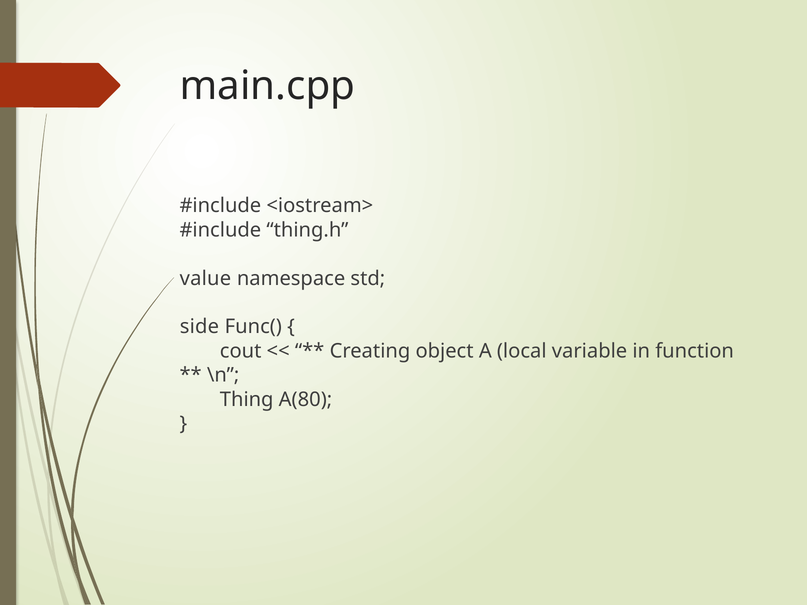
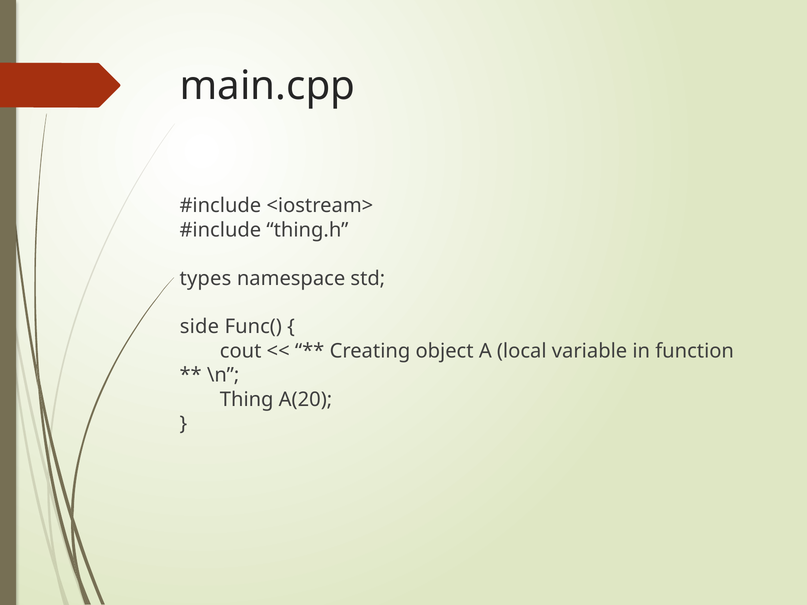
value: value -> types
A(80: A(80 -> A(20
